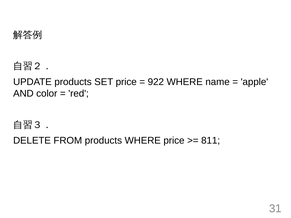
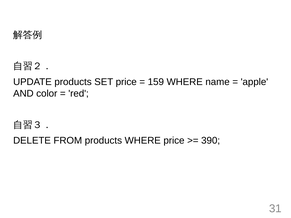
922: 922 -> 159
811: 811 -> 390
